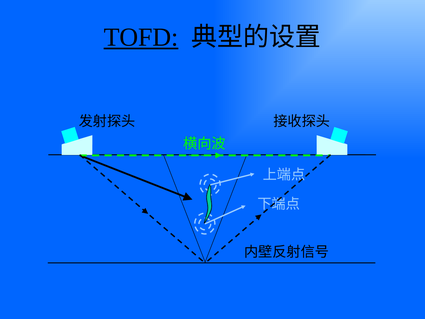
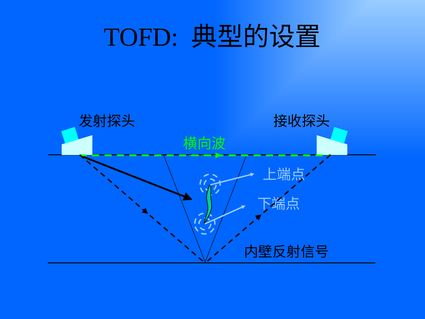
TOFD underline: present -> none
